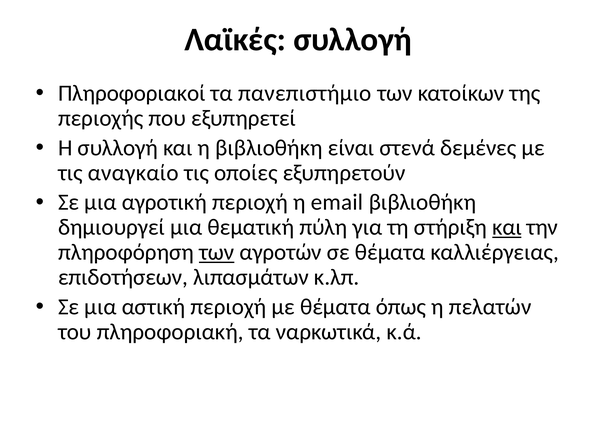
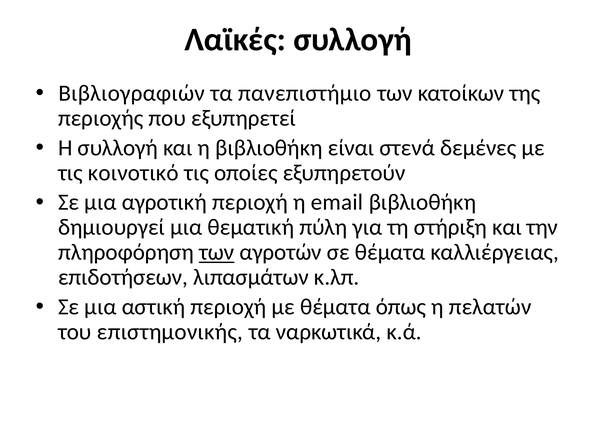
Πληροφοριακοί: Πληροφοριακοί -> Βιβλιογραφιών
αναγκαίο: αναγκαίο -> κοινοτικό
και at (507, 227) underline: present -> none
πληροφοριακή: πληροφοριακή -> επιστημονικής
